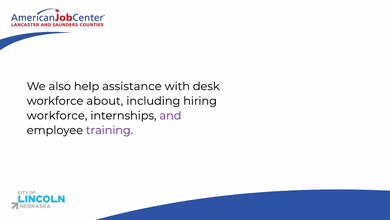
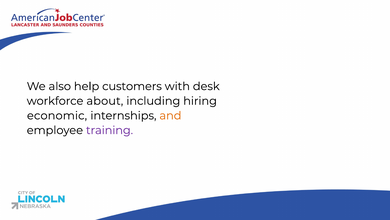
assistance: assistance -> customers
workforce at (57, 115): workforce -> economic
and colour: purple -> orange
